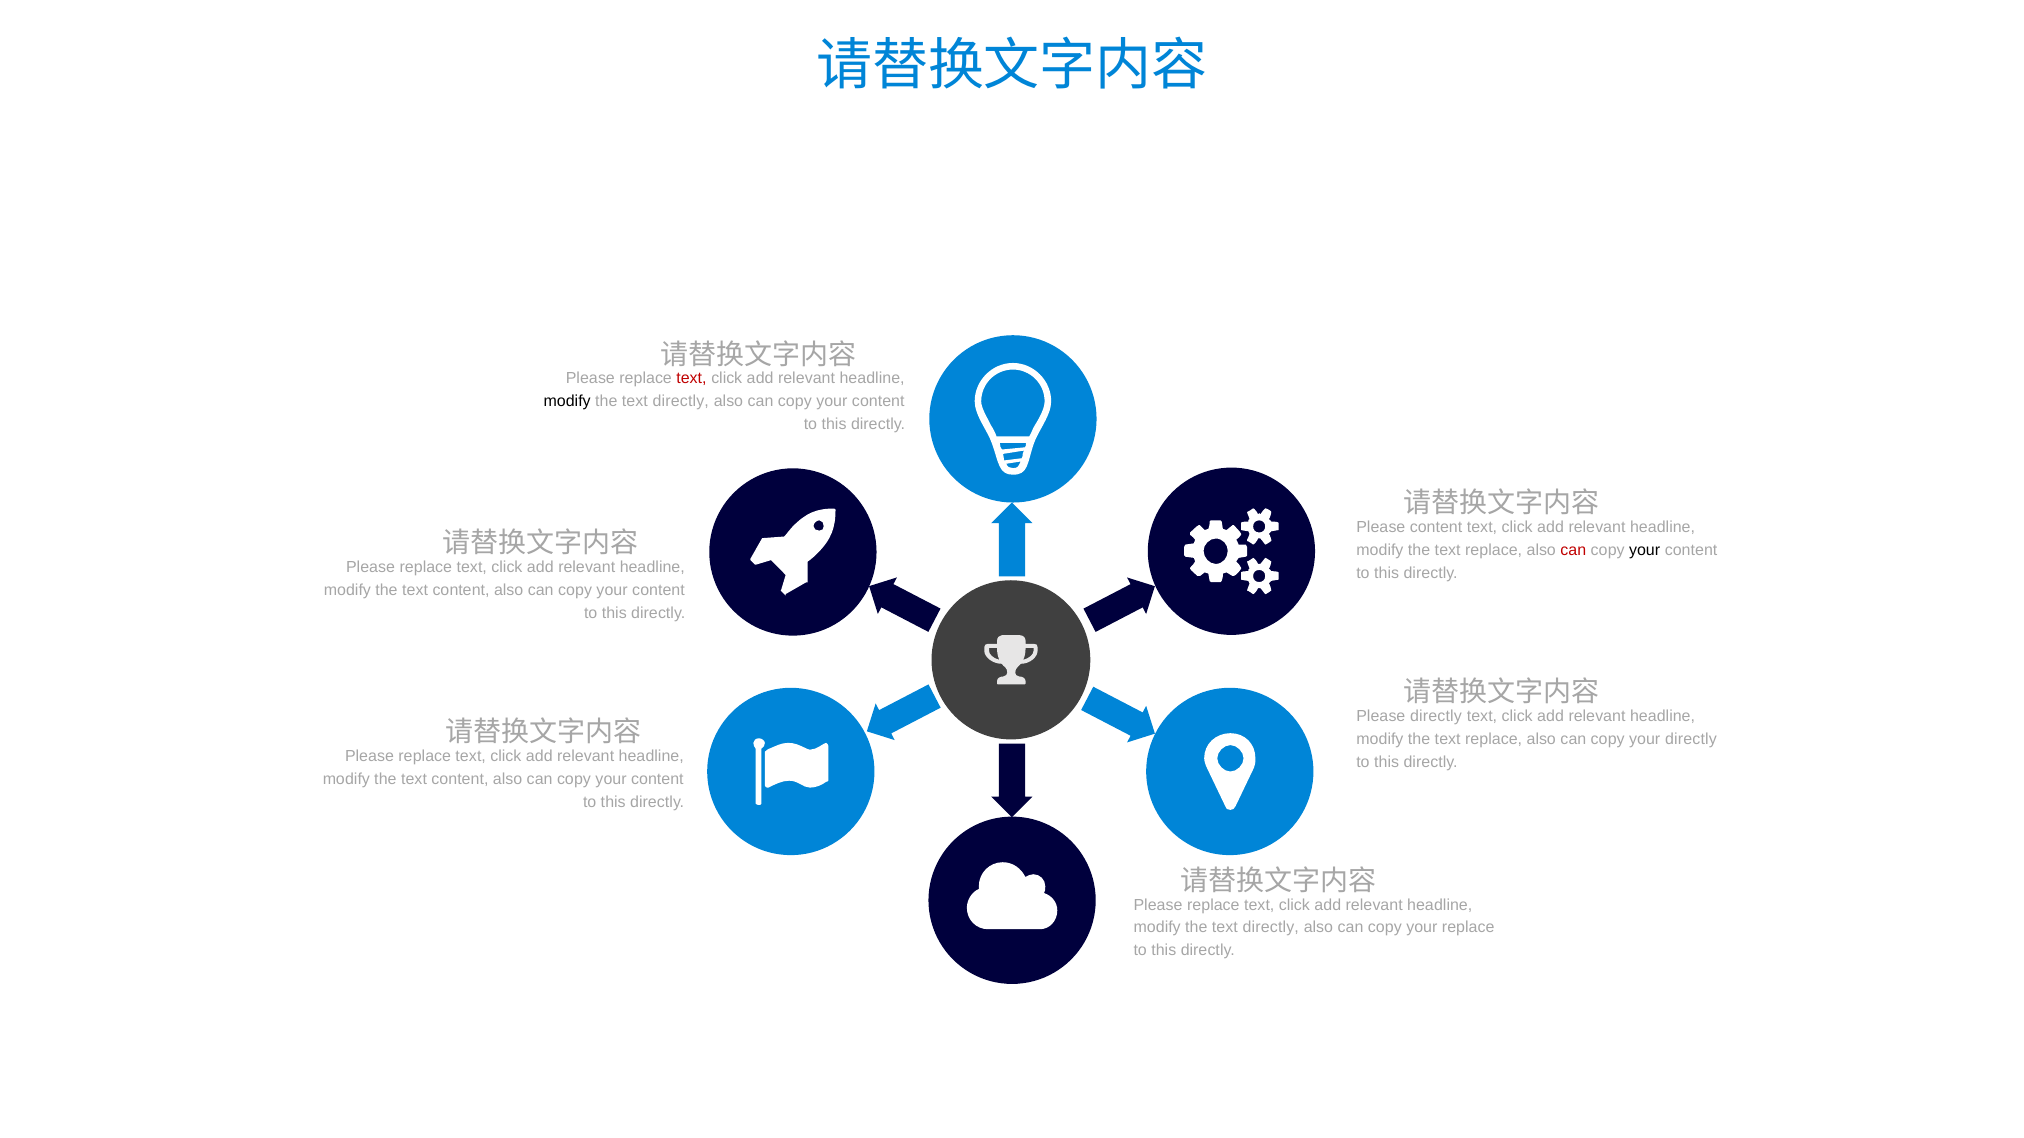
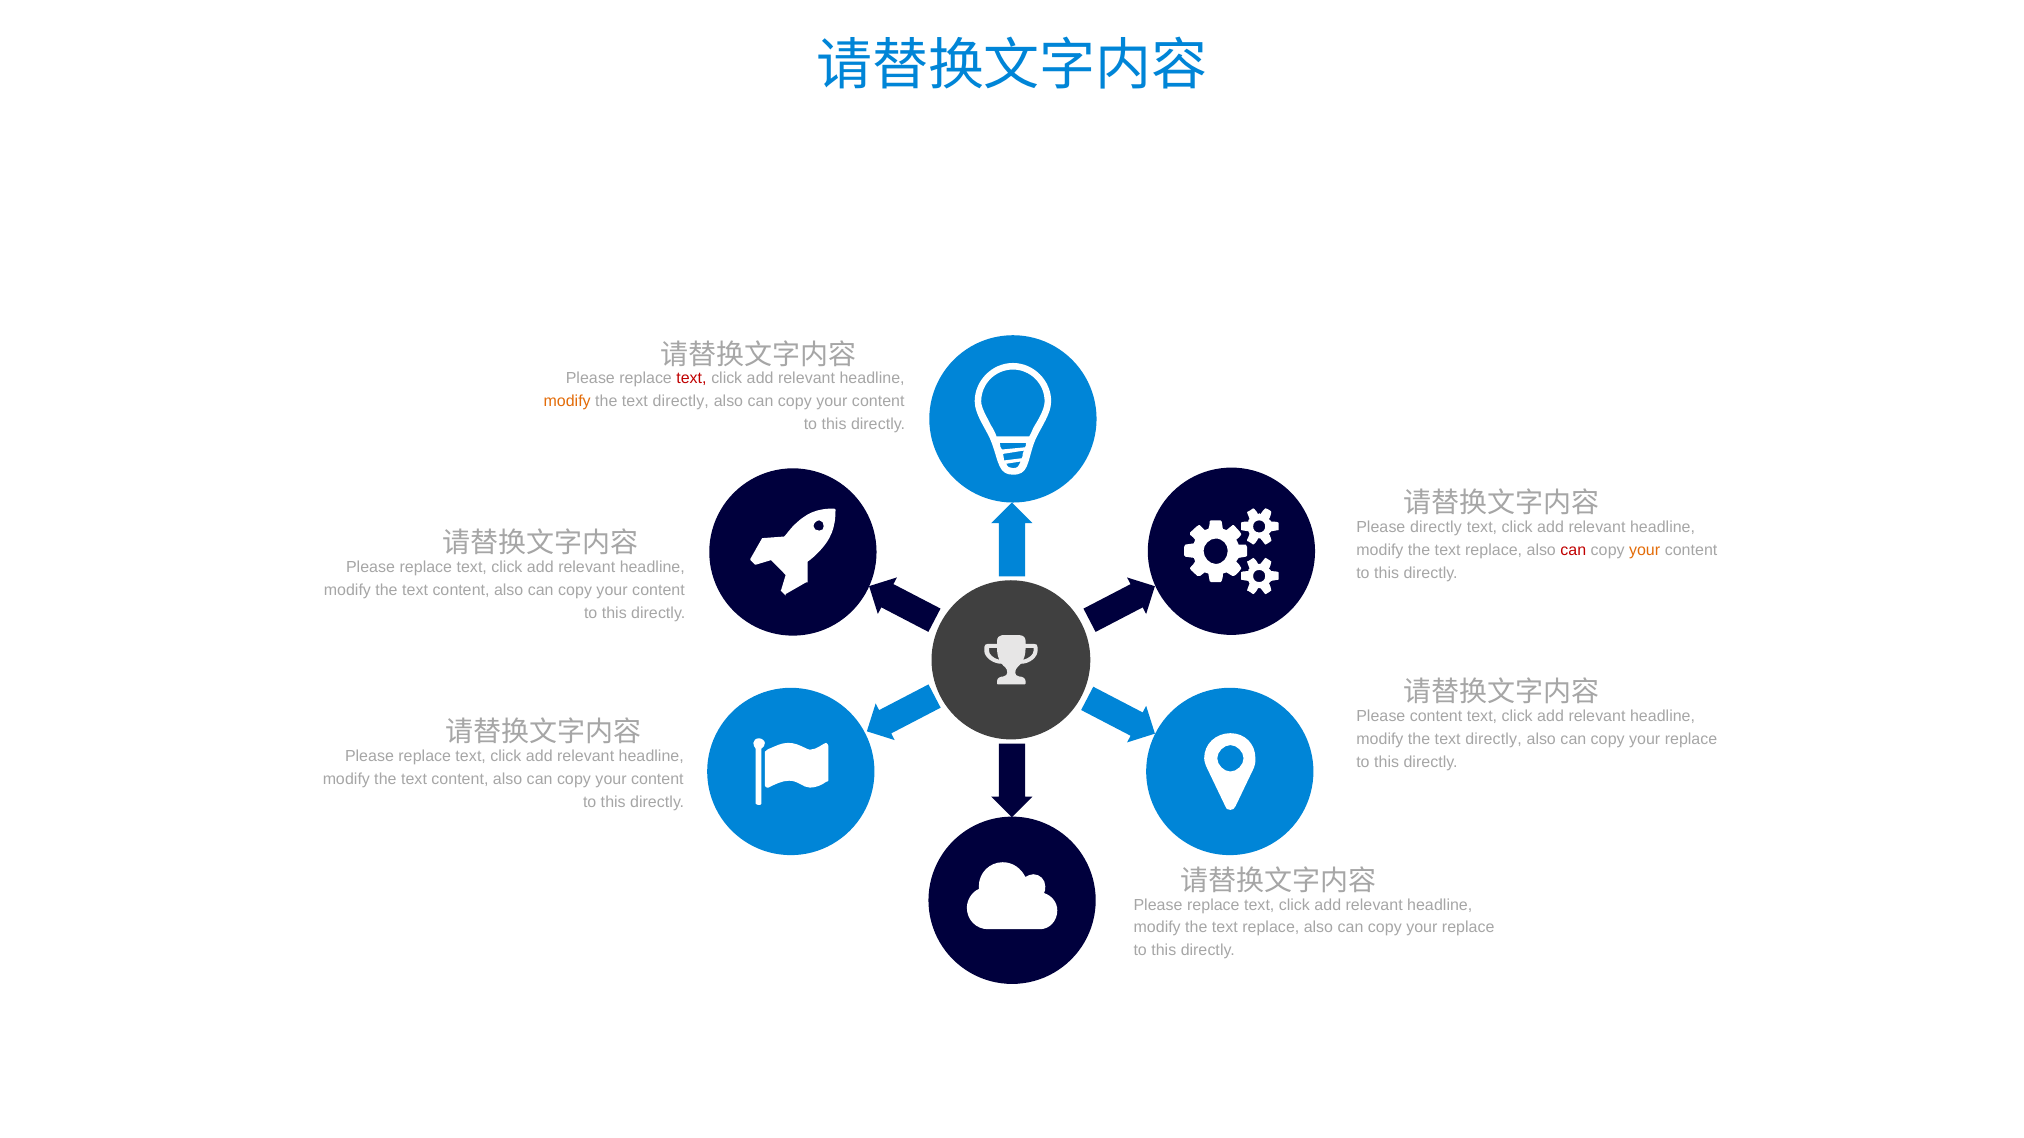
modify at (567, 402) colour: black -> orange
Please content: content -> directly
your at (1645, 551) colour: black -> orange
Please directly: directly -> content
replace at (1494, 739): replace -> directly
directly at (1691, 739): directly -> replace
directly at (1271, 928): directly -> replace
